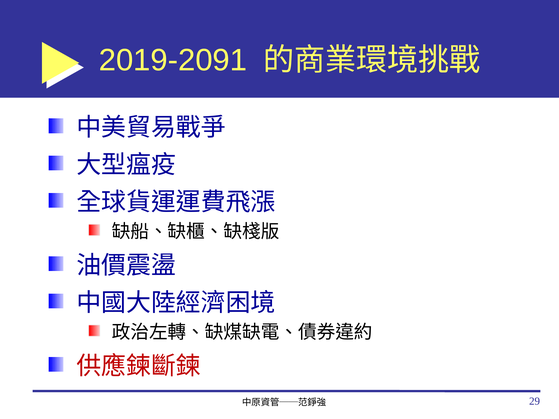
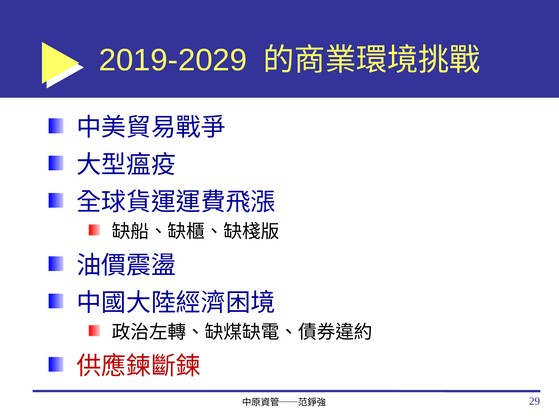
2019-2091: 2019-2091 -> 2019-2029
